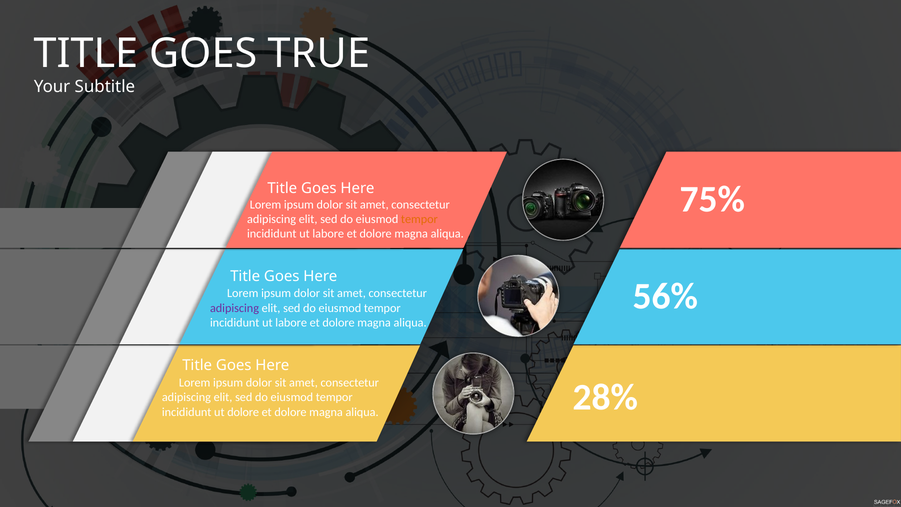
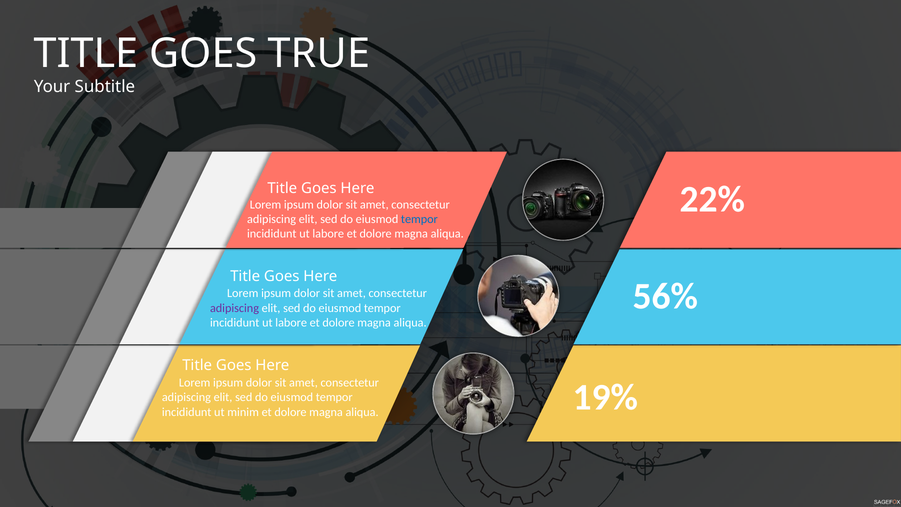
75%: 75% -> 22%
tempor at (419, 219) colour: orange -> blue
28%: 28% -> 19%
ut dolore: dolore -> minim
